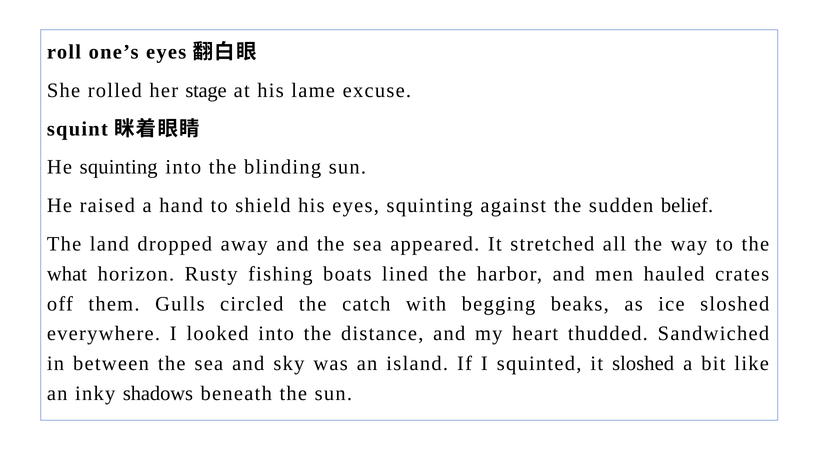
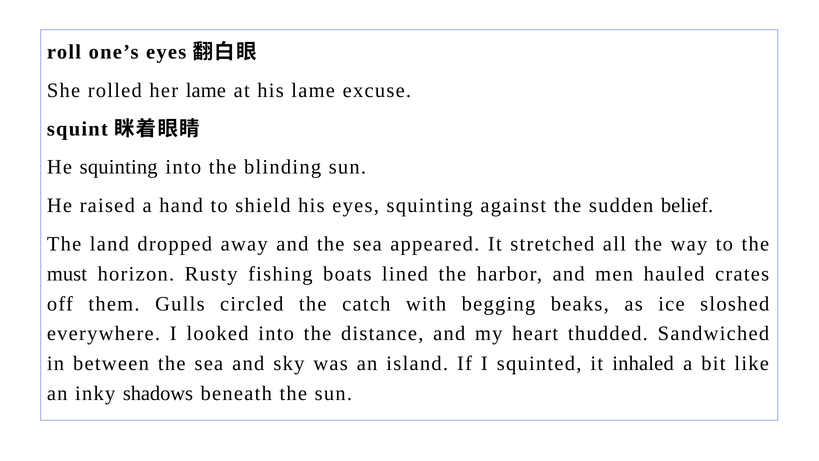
her stage: stage -> lame
what: what -> must
it sloshed: sloshed -> inhaled
